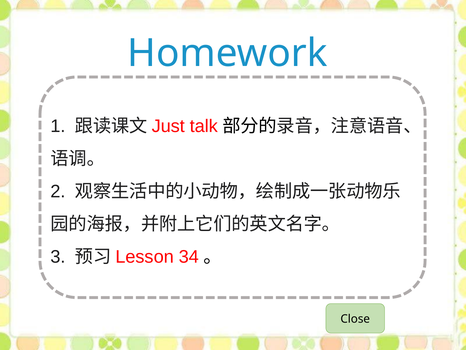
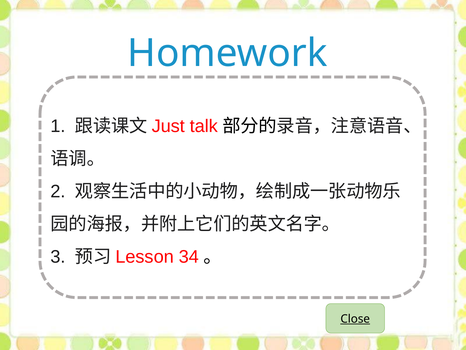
Close underline: none -> present
